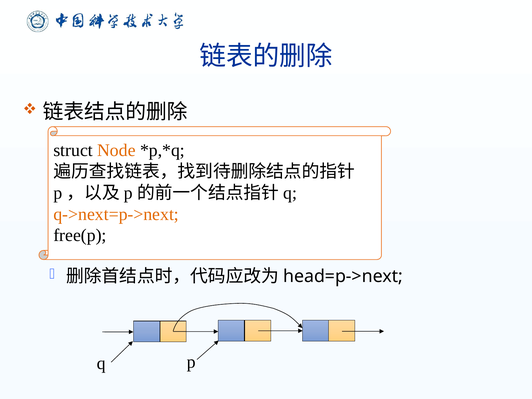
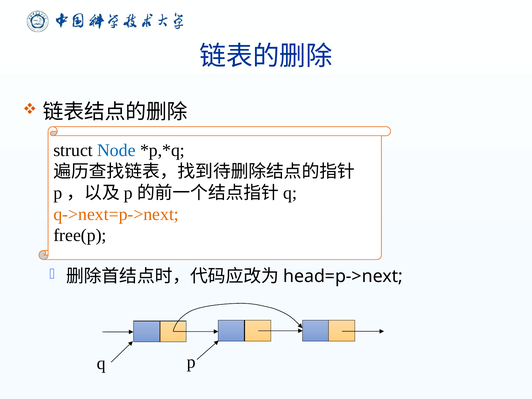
Node colour: orange -> blue
